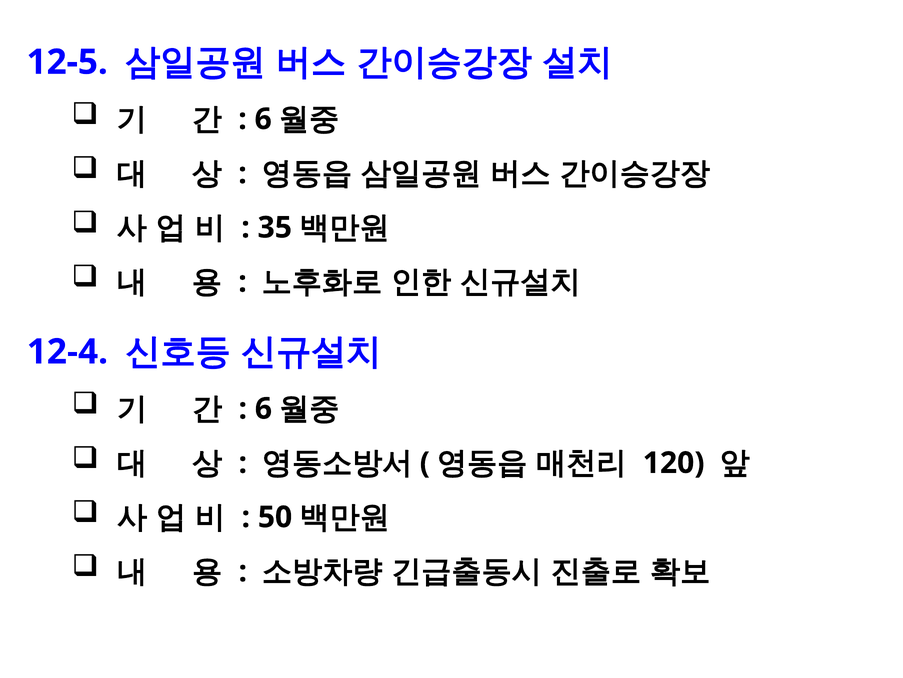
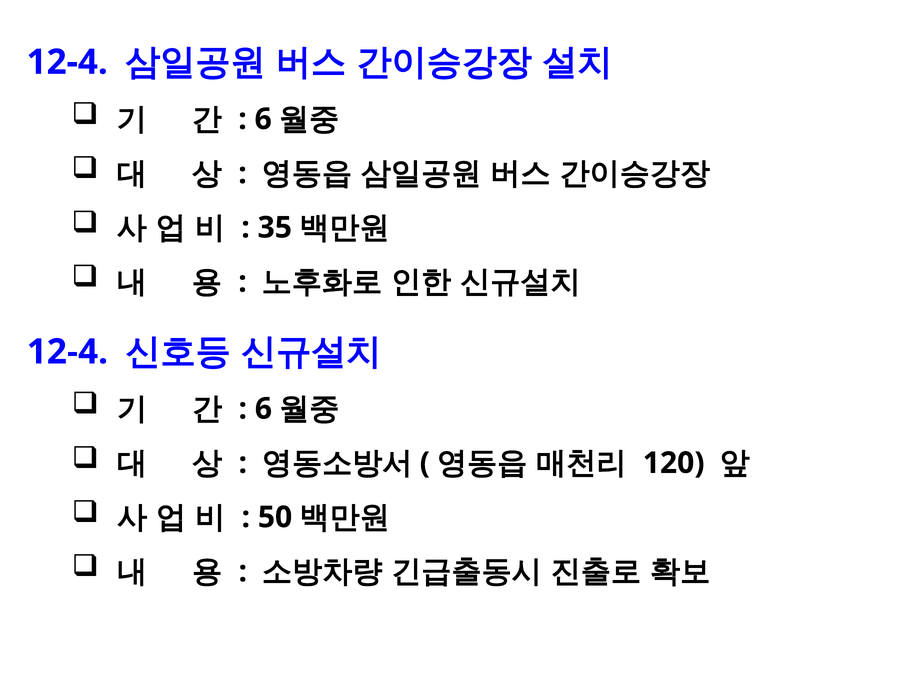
12-5 at (67, 62): 12-5 -> 12-4
